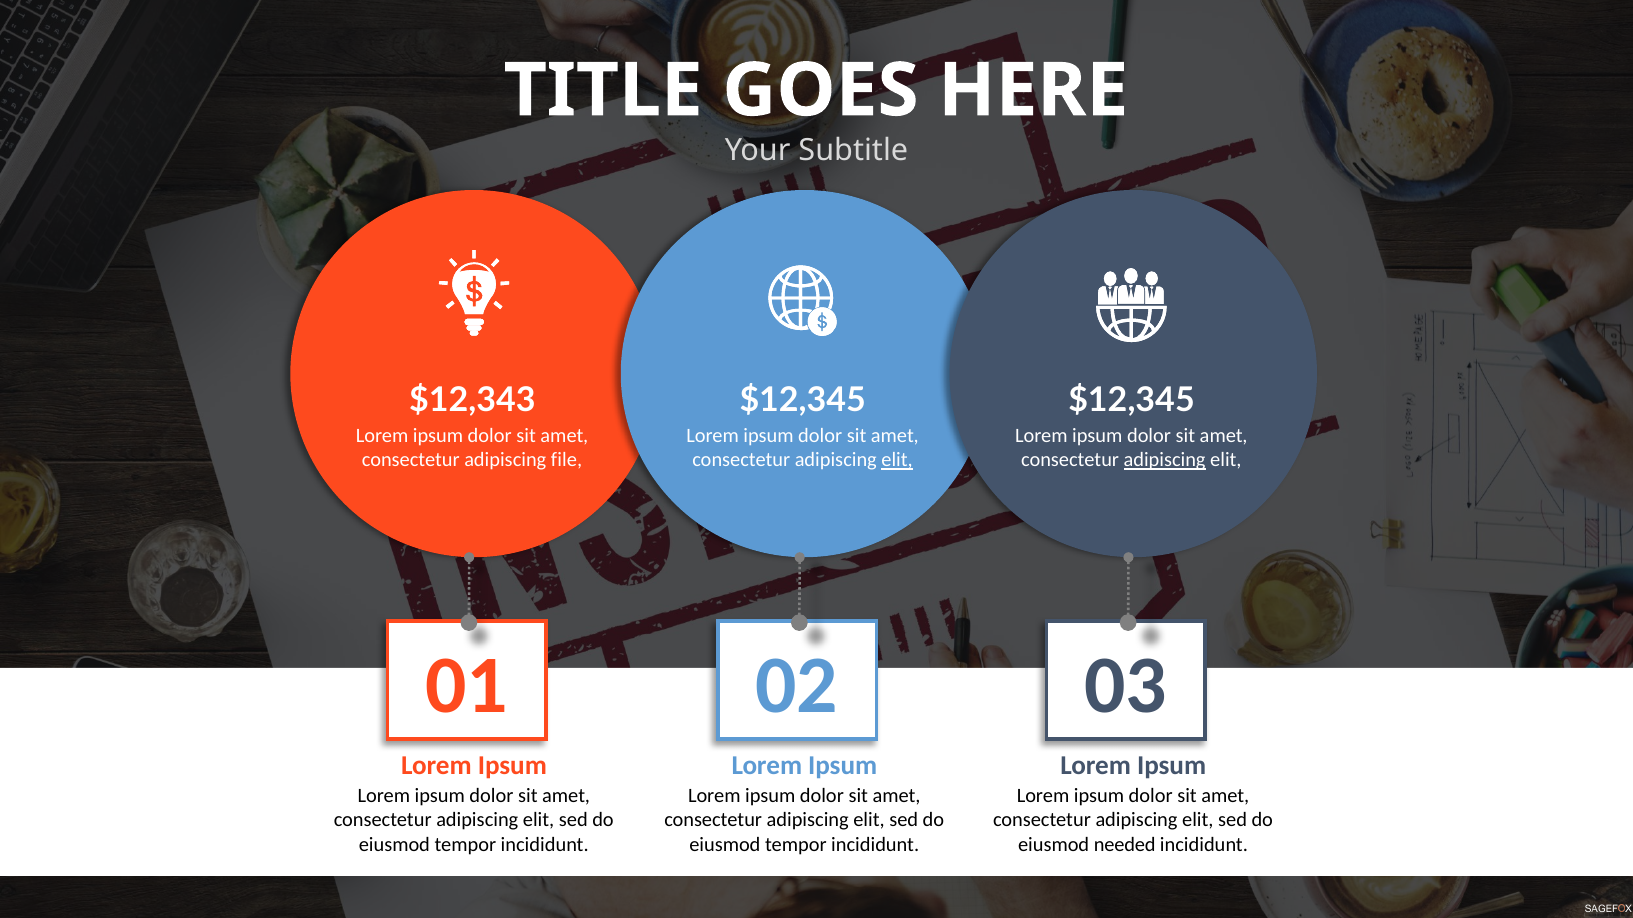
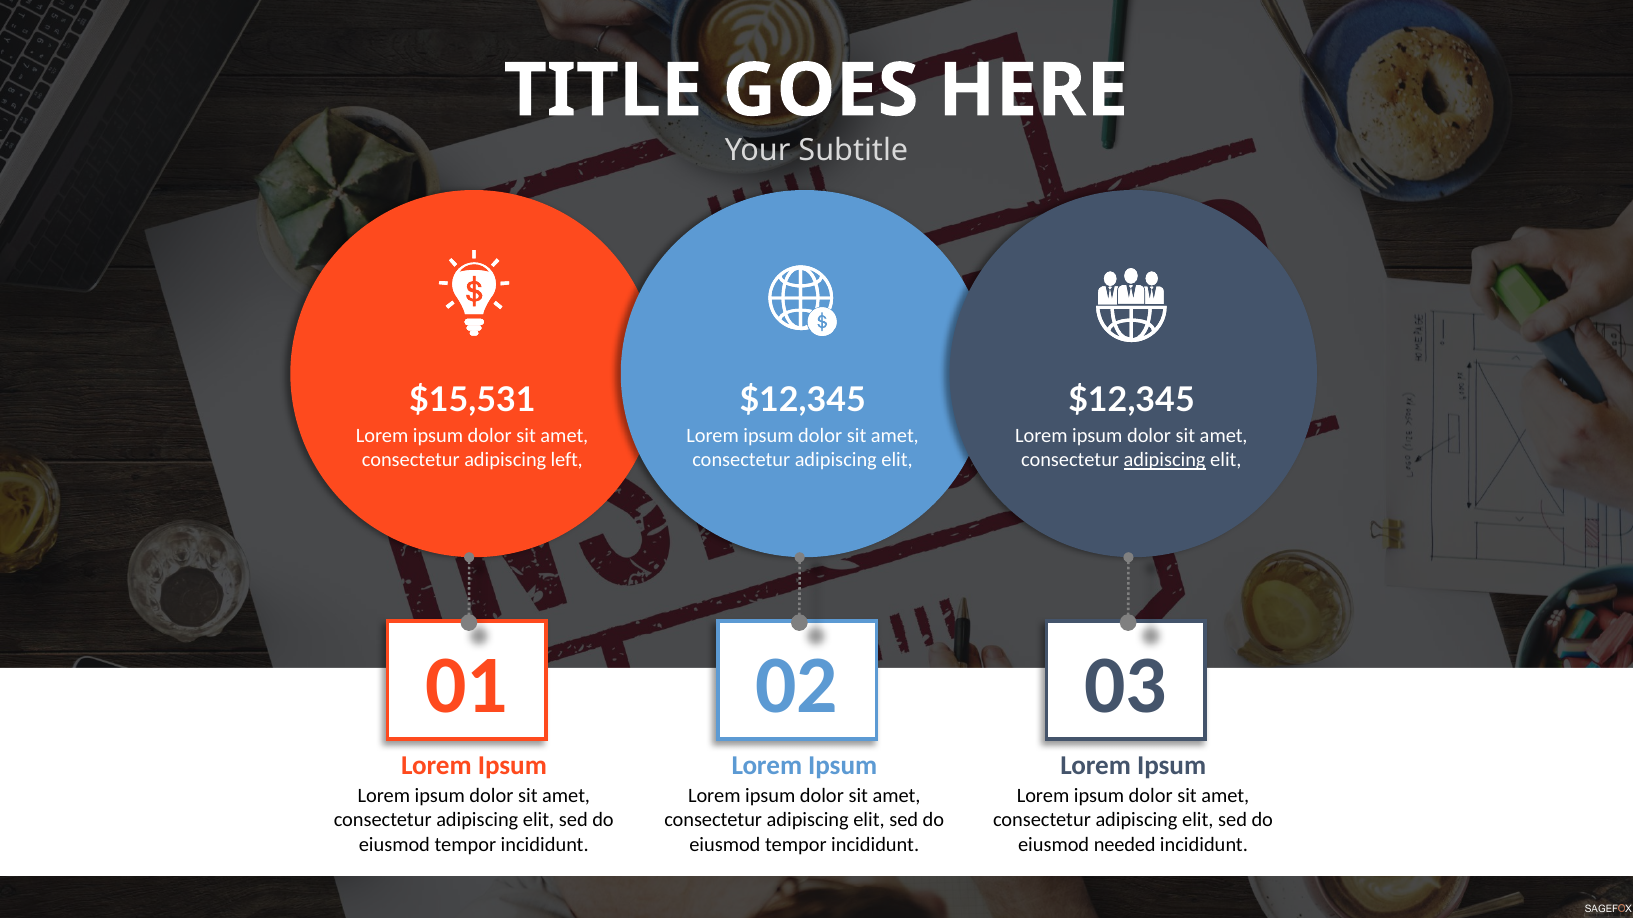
$12,343: $12,343 -> $15,531
file: file -> left
elit at (897, 461) underline: present -> none
